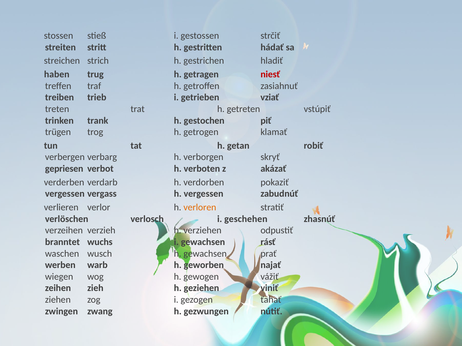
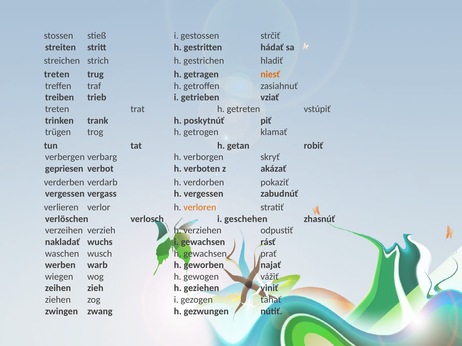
haben at (57, 74): haben -> treten
niesť colour: red -> orange
gestochen: gestochen -> poskytnúť
branntet: branntet -> nakladať
